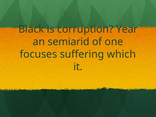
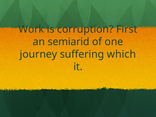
Black: Black -> Work
Year: Year -> First
focuses: focuses -> journey
